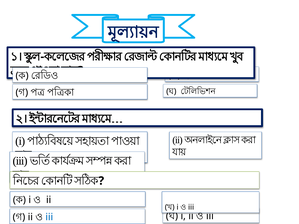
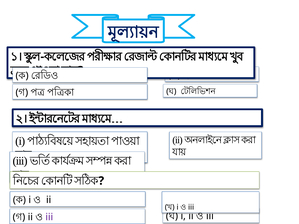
iii at (49, 217) colour: blue -> purple
